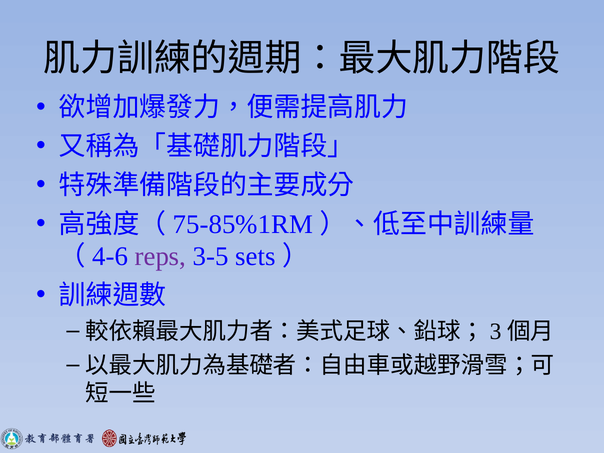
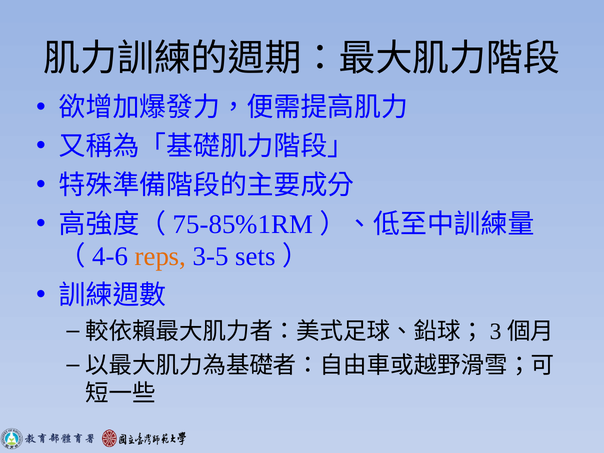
reps colour: purple -> orange
